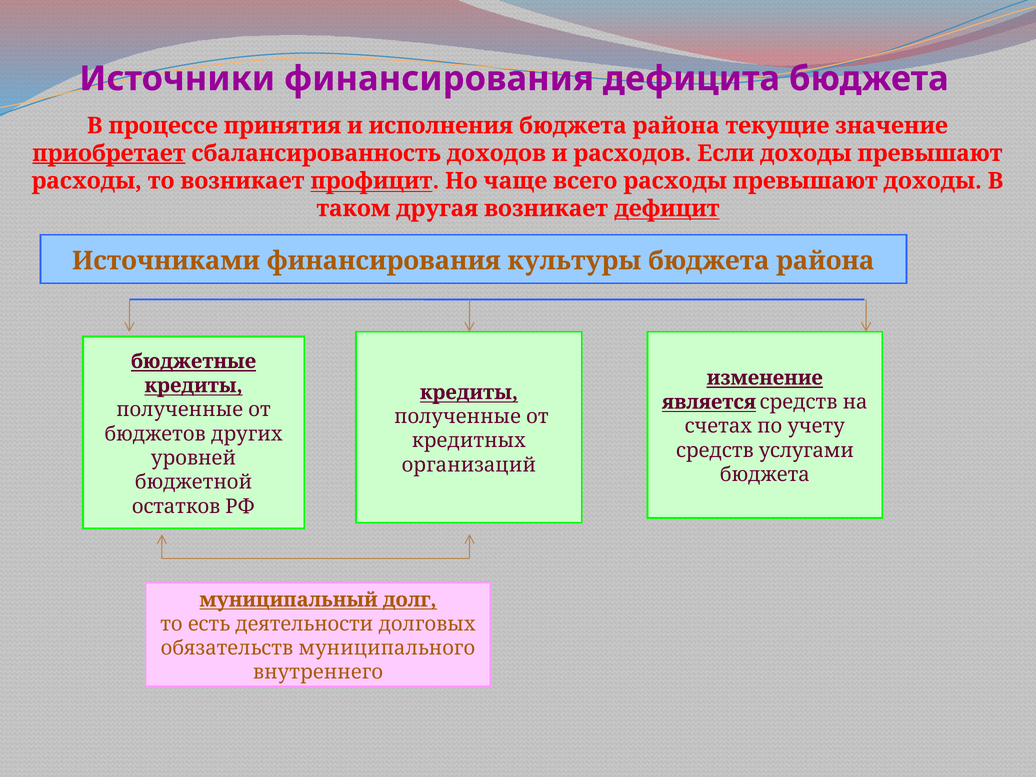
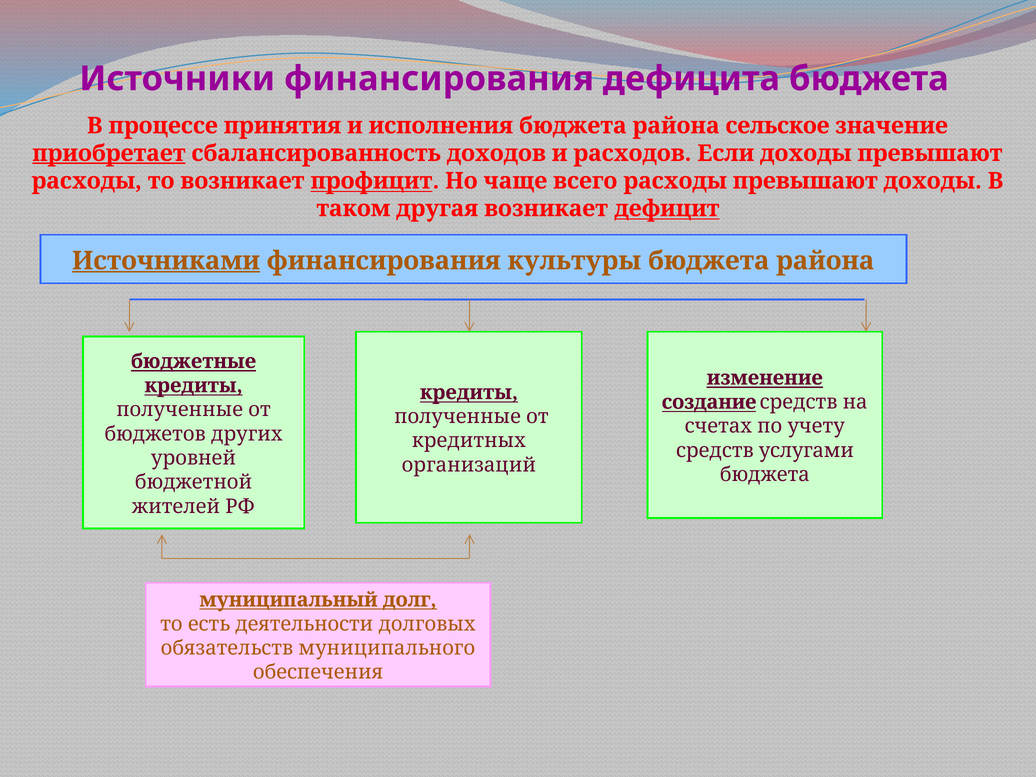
текущие: текущие -> сельское
Источниками underline: none -> present
является: является -> создание
остатков: остатков -> жителей
внутреннего: внутреннего -> обеспечения
